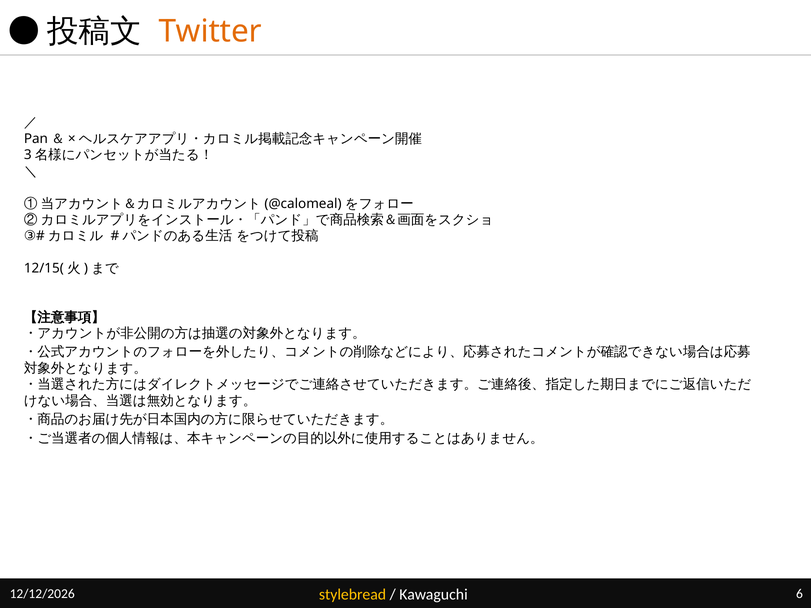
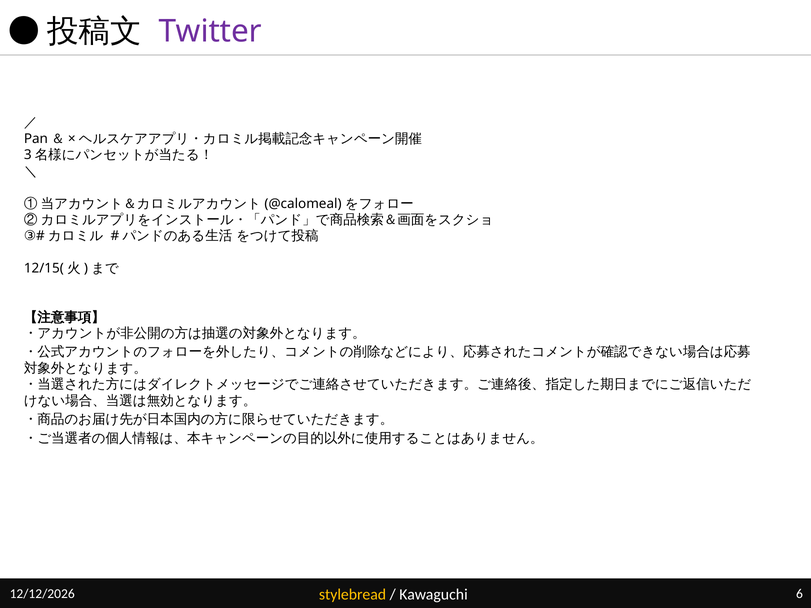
Twitter colour: orange -> purple
